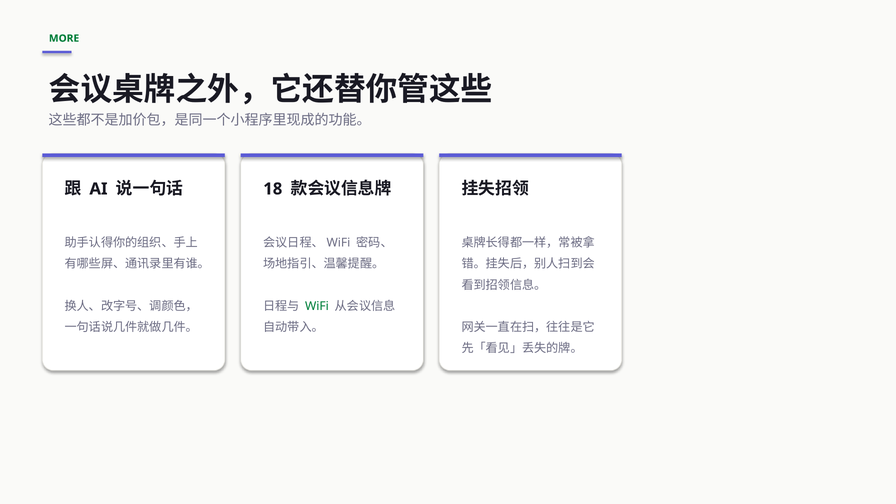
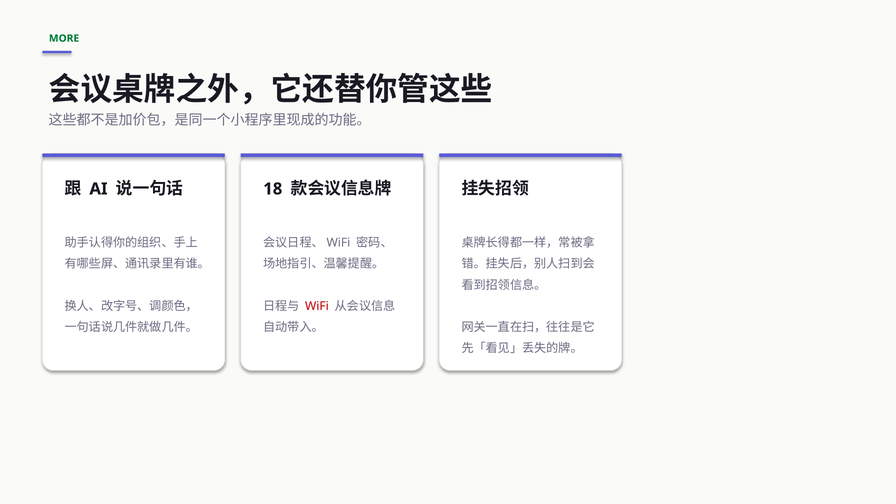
WiFi colour: green -> red
